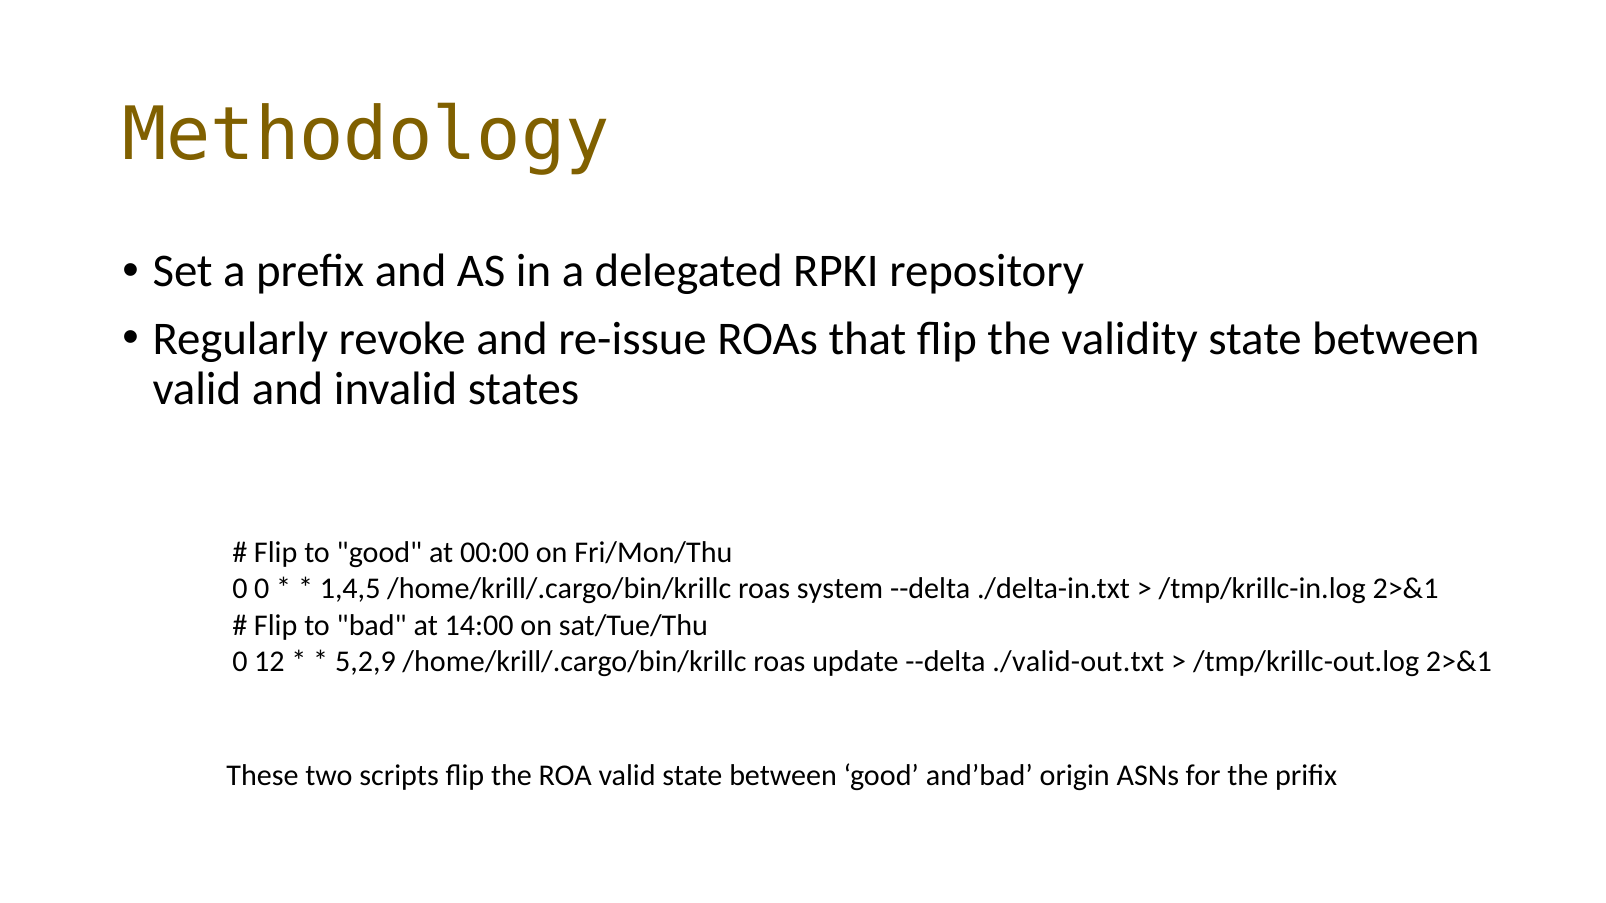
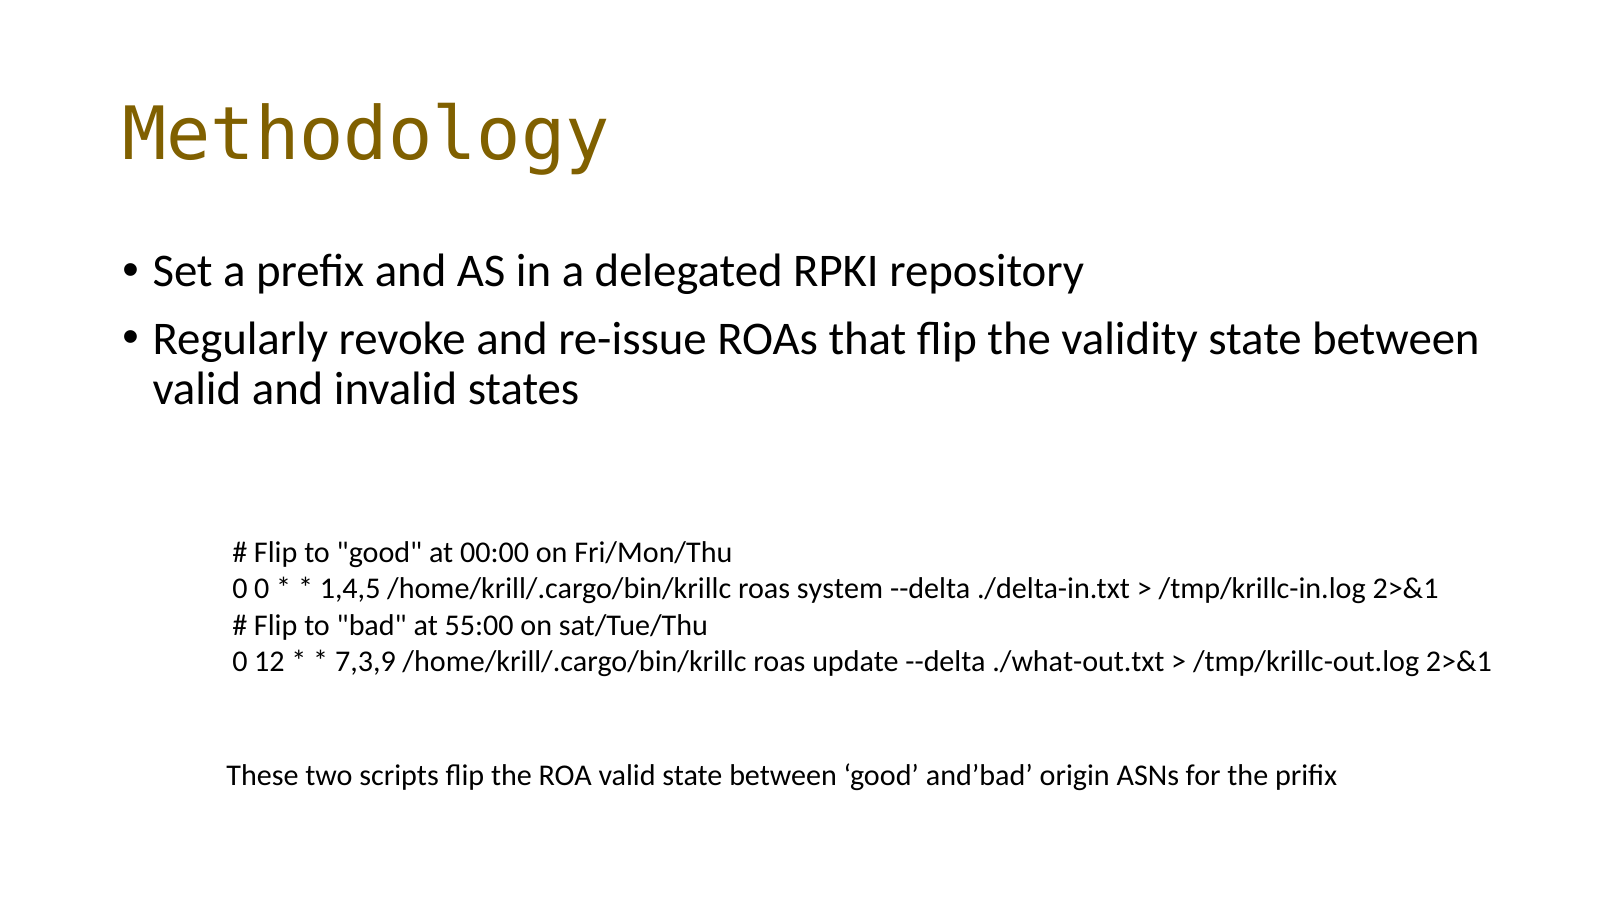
14:00: 14:00 -> 55:00
5,2,9: 5,2,9 -> 7,3,9
./valid-out.txt: ./valid-out.txt -> ./what-out.txt
